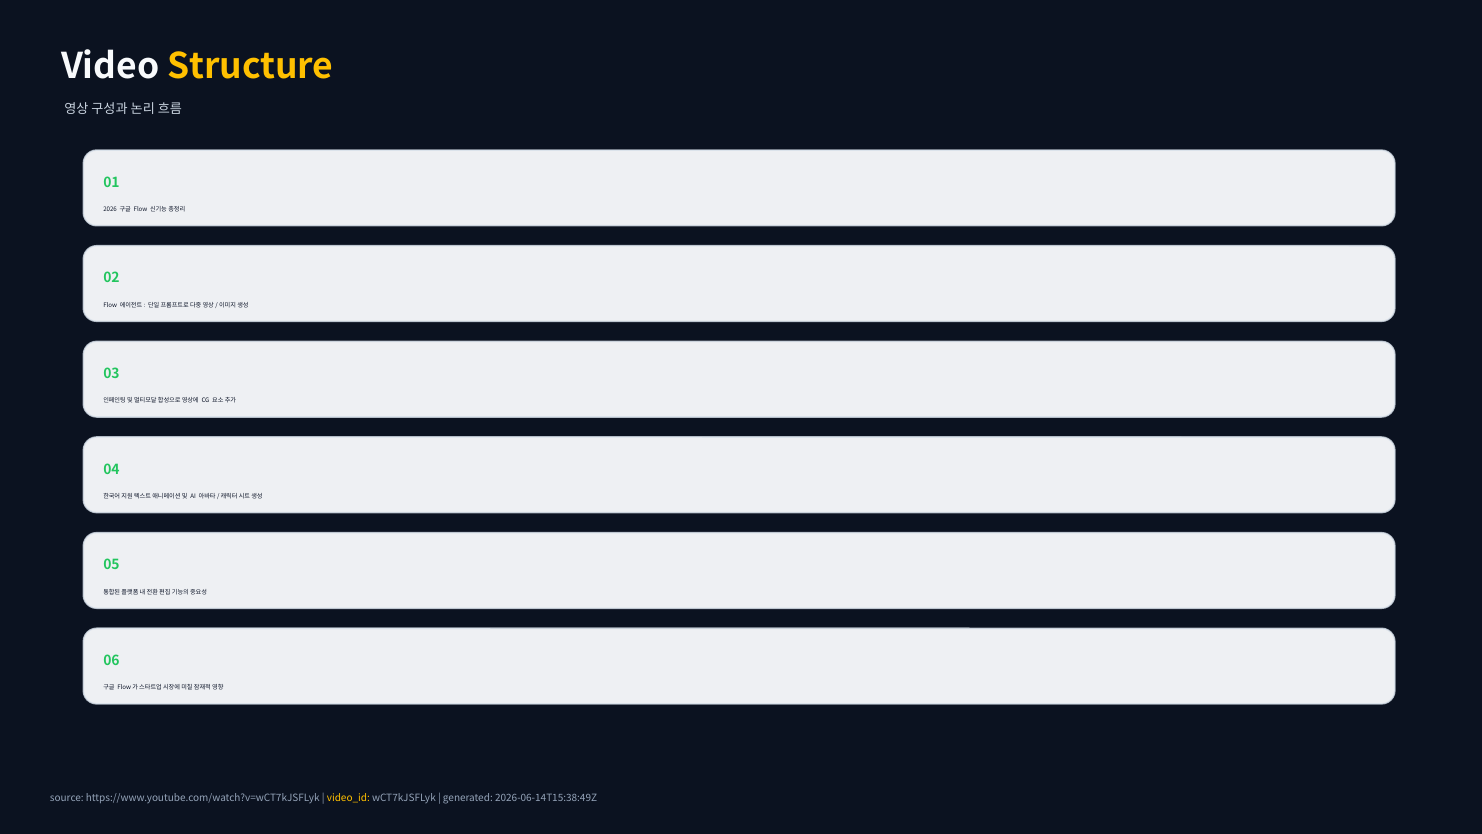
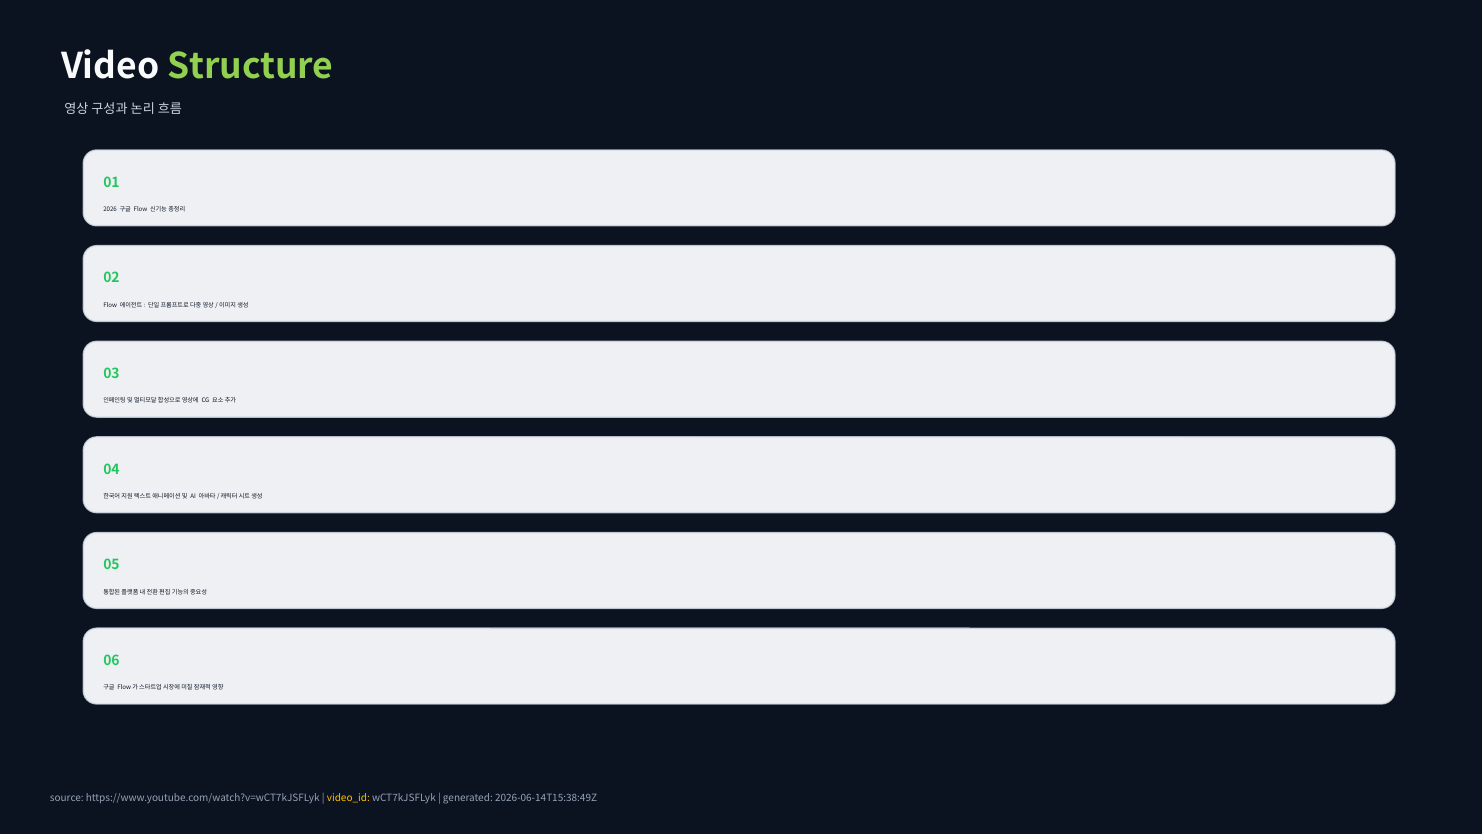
Structure colour: yellow -> light green
